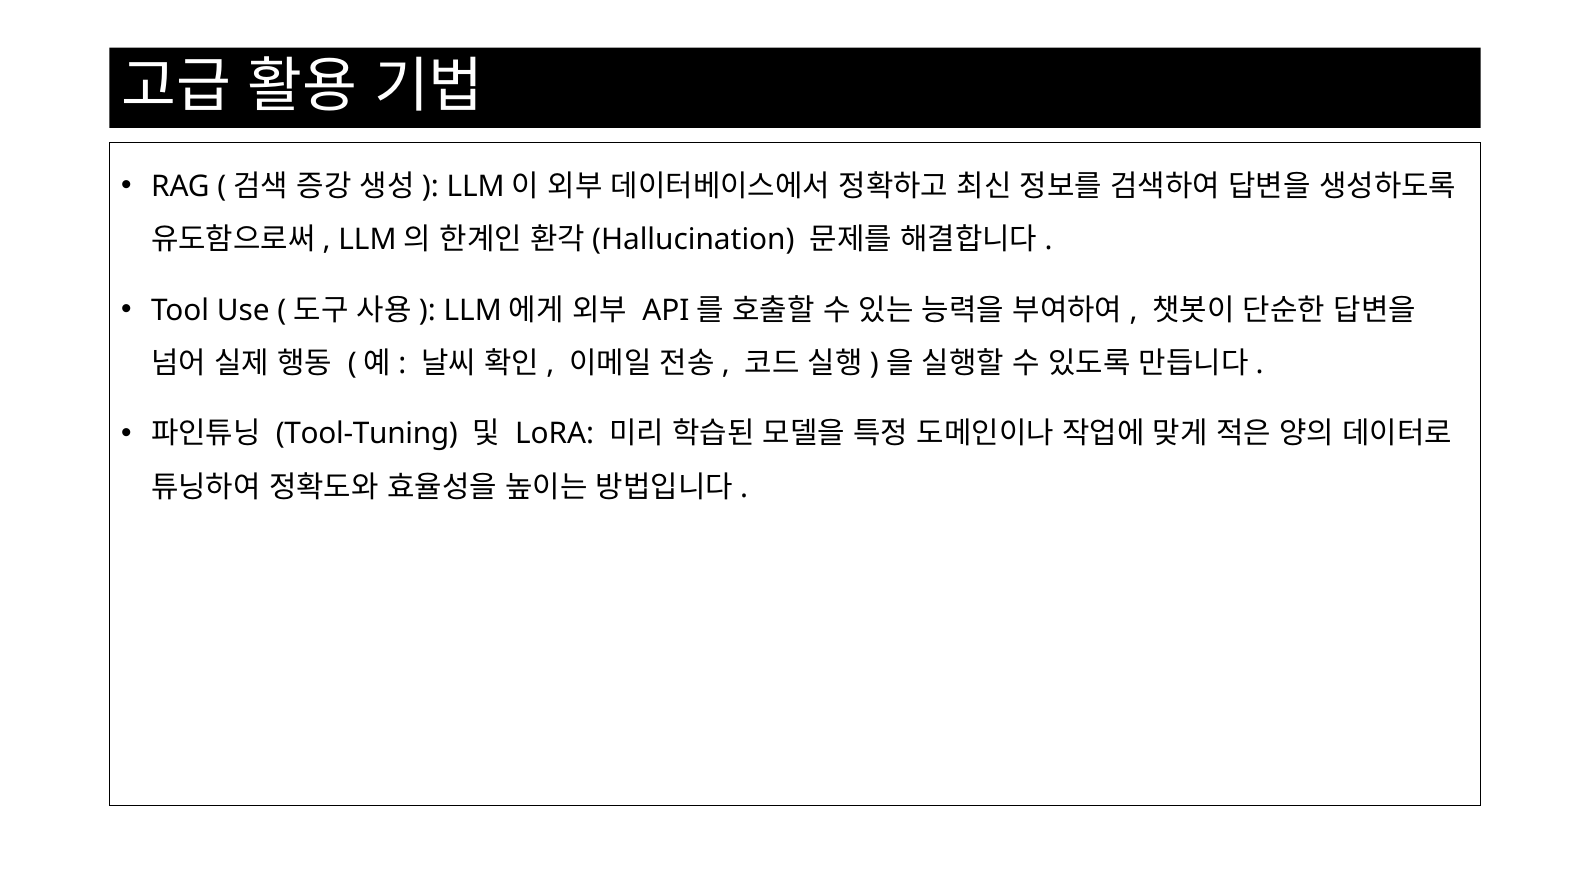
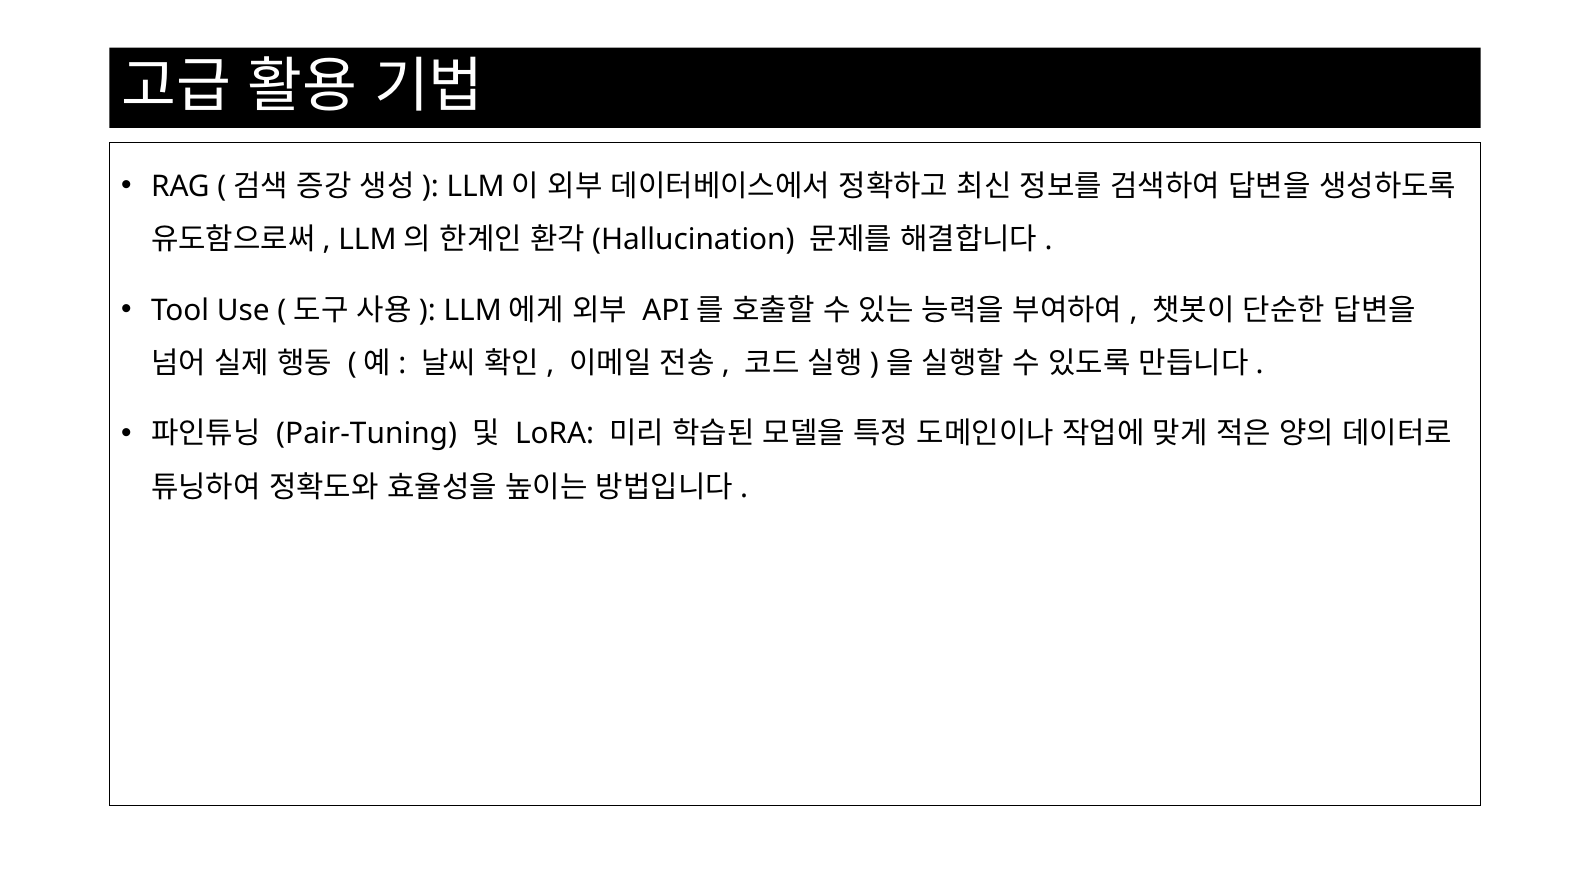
Tool-Tuning: Tool-Tuning -> Pair-Tuning
